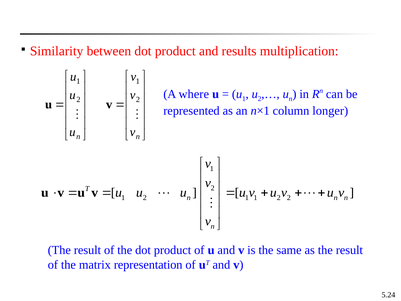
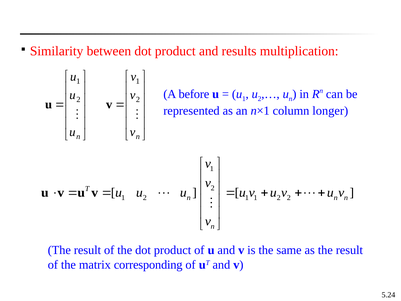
where: where -> before
representation: representation -> corresponding
